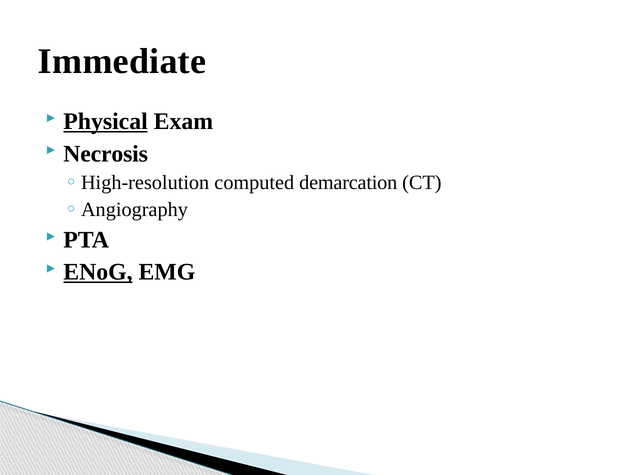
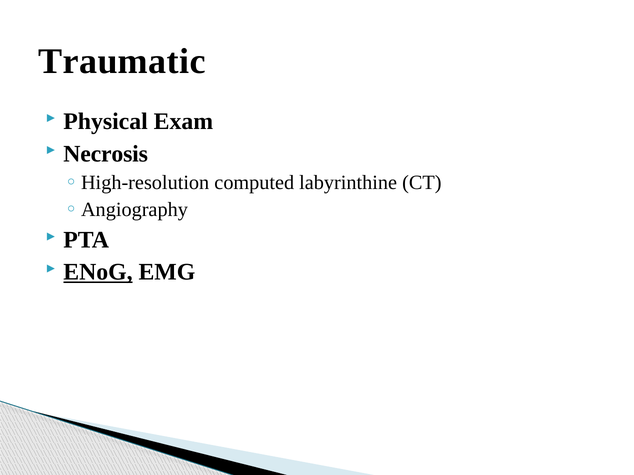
Immediate: Immediate -> Traumatic
Physical underline: present -> none
demarcation: demarcation -> labyrinthine
